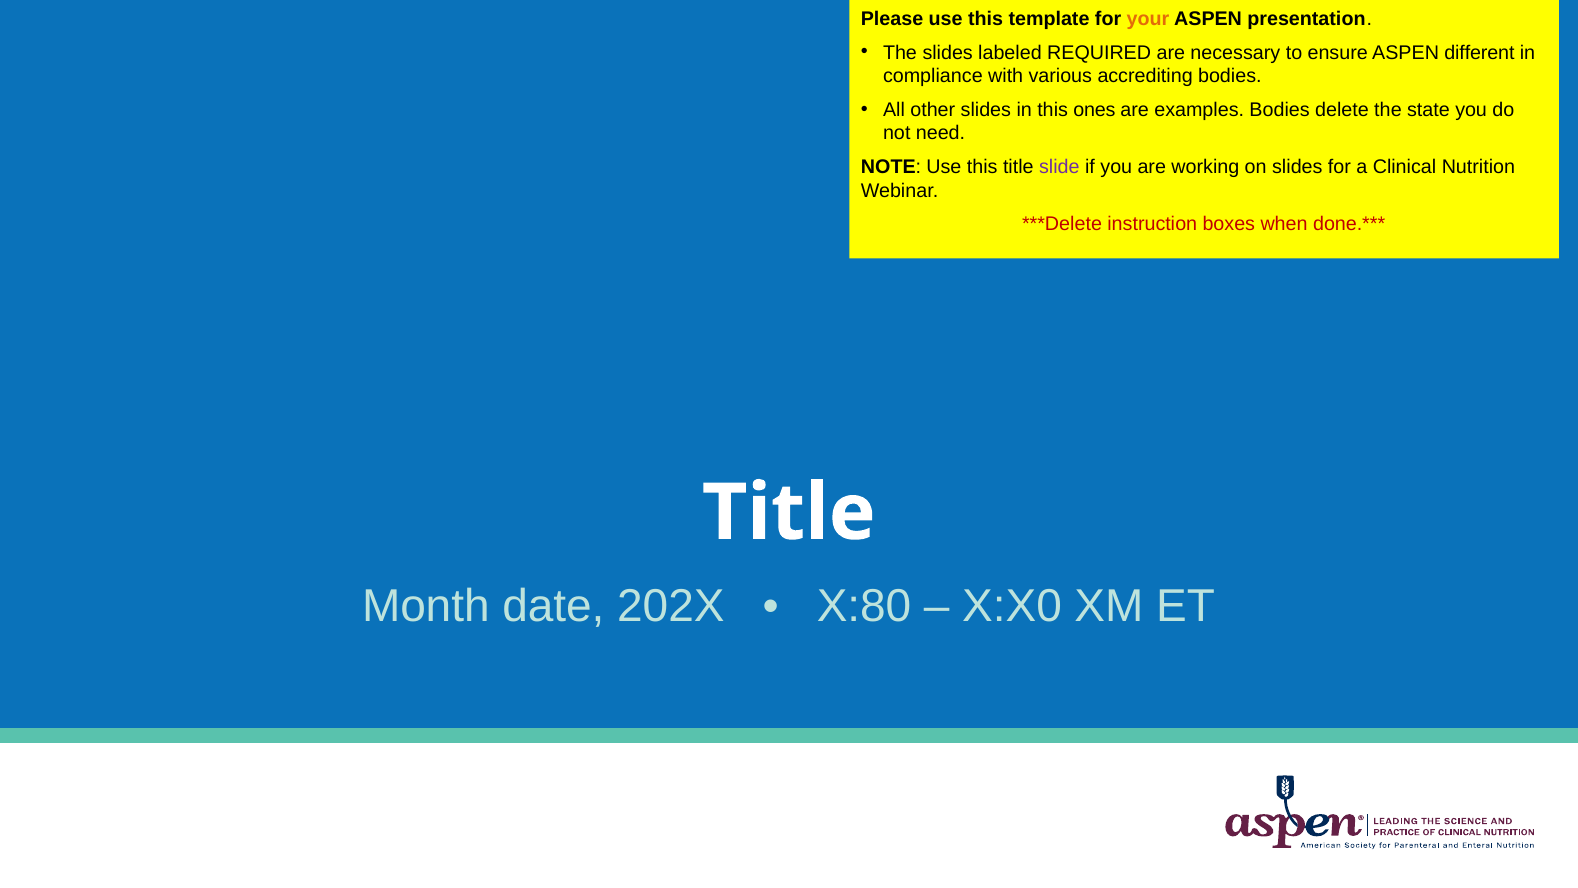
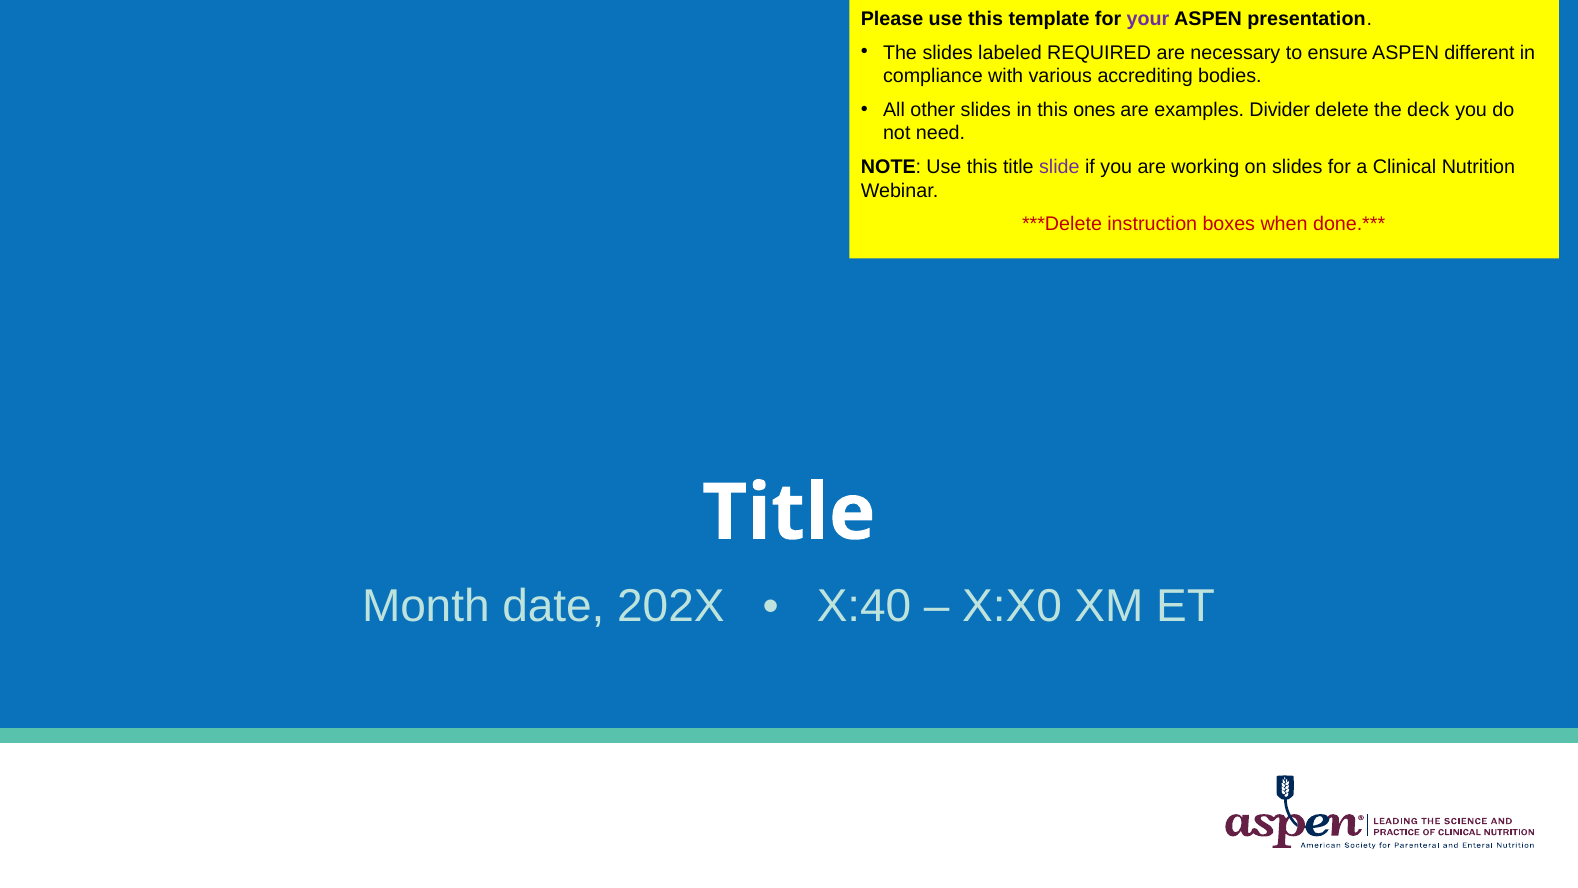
your colour: orange -> purple
examples Bodies: Bodies -> Divider
state: state -> deck
X:80: X:80 -> X:40
